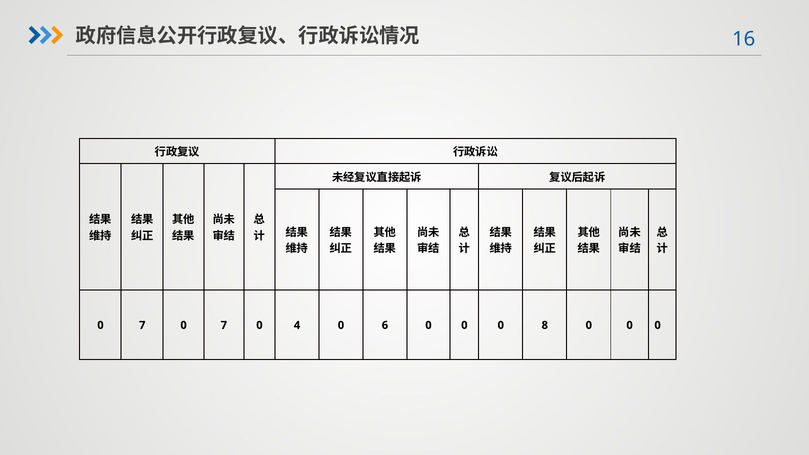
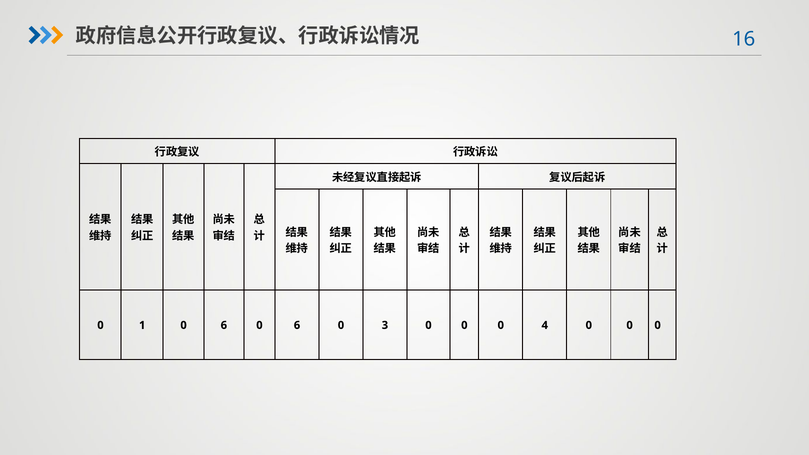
7 at (142, 325): 7 -> 1
7 at (224, 325): 7 -> 6
4 at (297, 325): 4 -> 6
6: 6 -> 3
8: 8 -> 4
